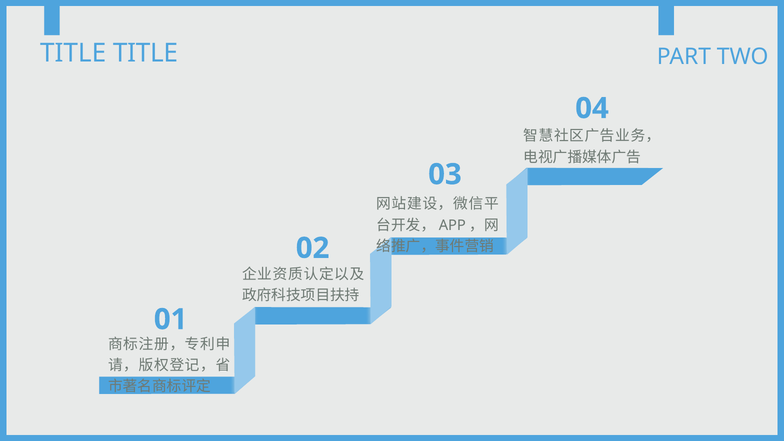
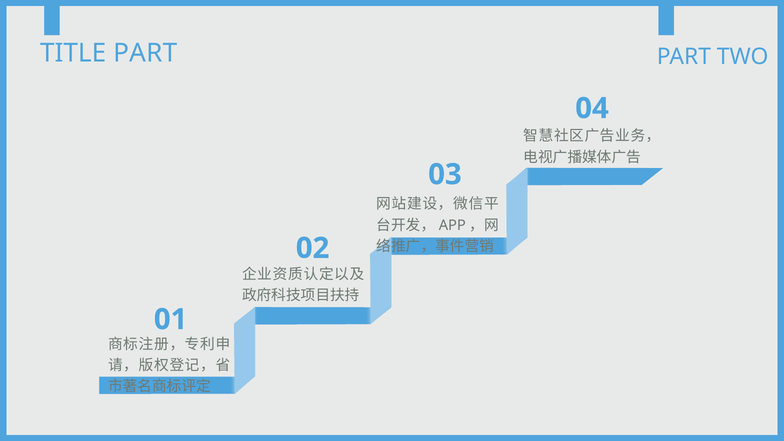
TITLE TITLE: TITLE -> PART
